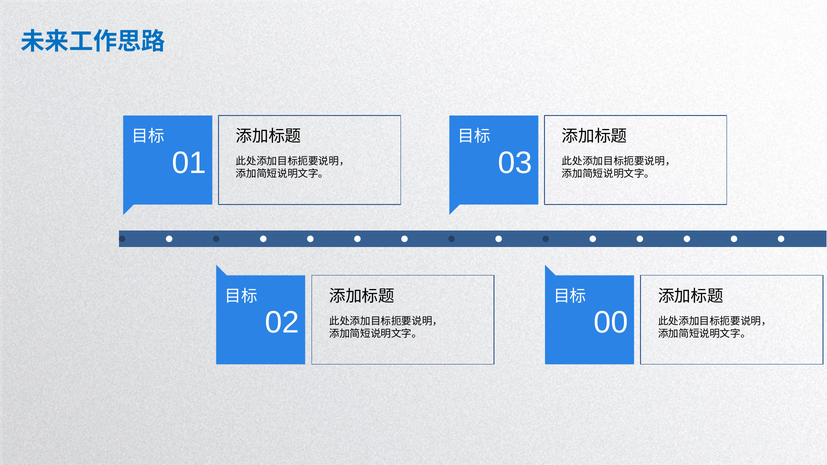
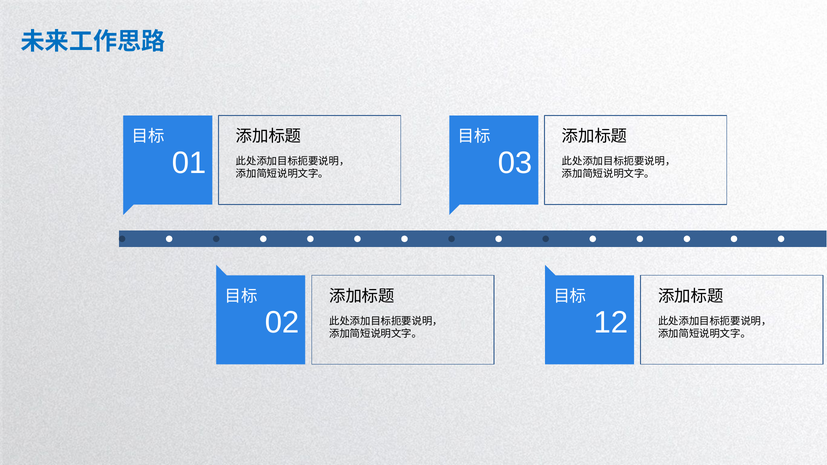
00: 00 -> 12
